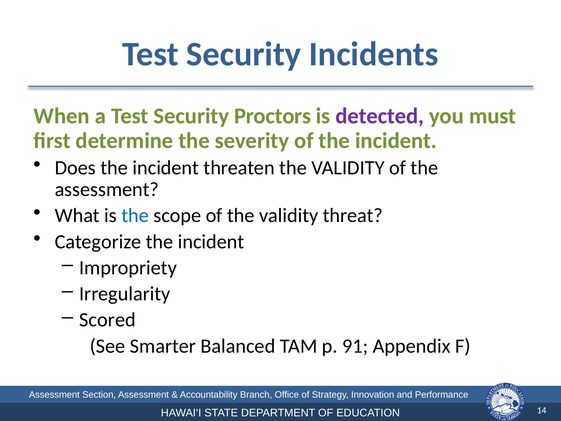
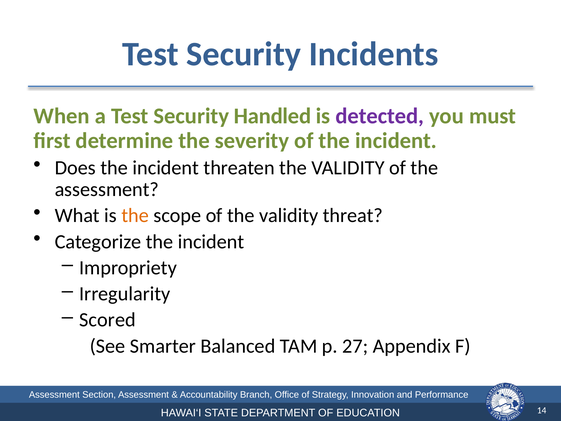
Proctors: Proctors -> Handled
the at (135, 215) colour: blue -> orange
91: 91 -> 27
